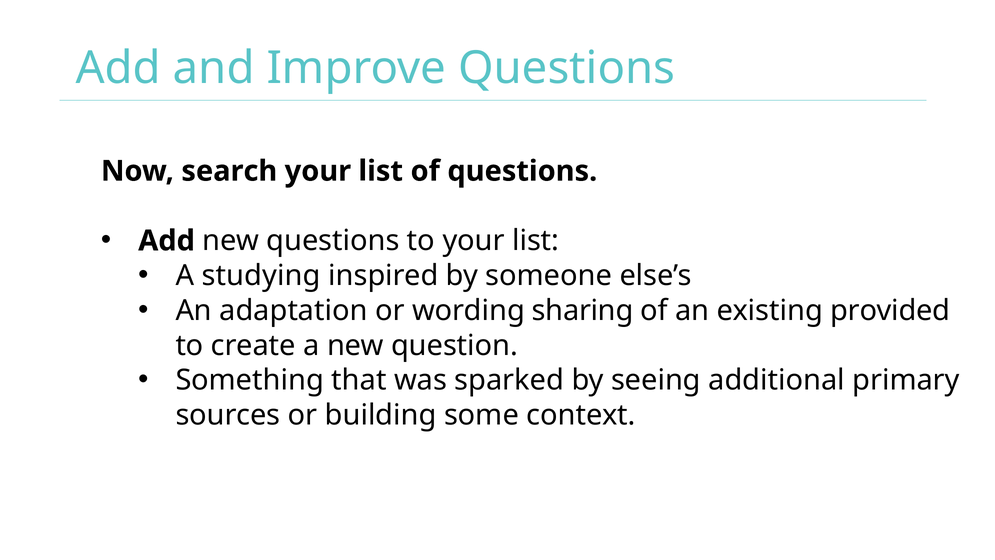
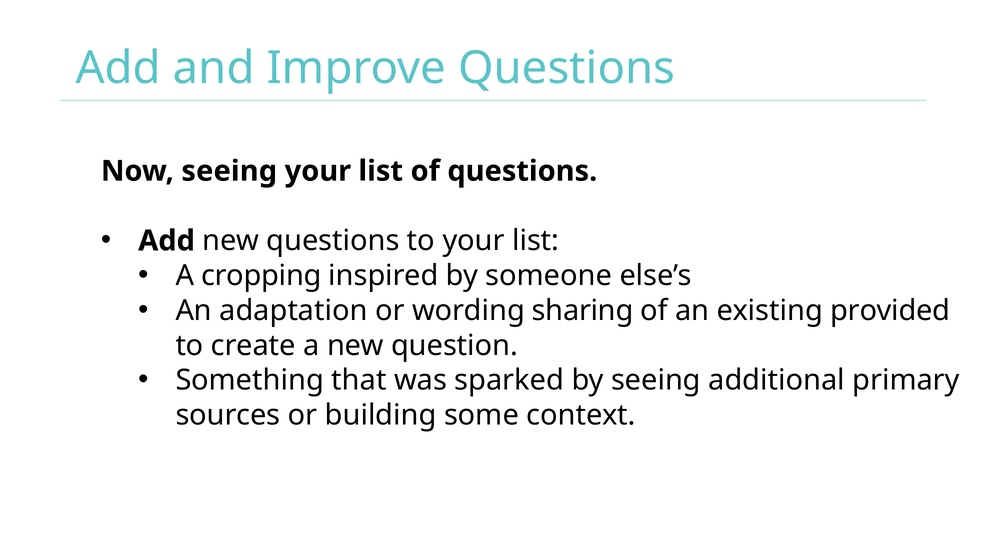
Now search: search -> seeing
studying: studying -> cropping
